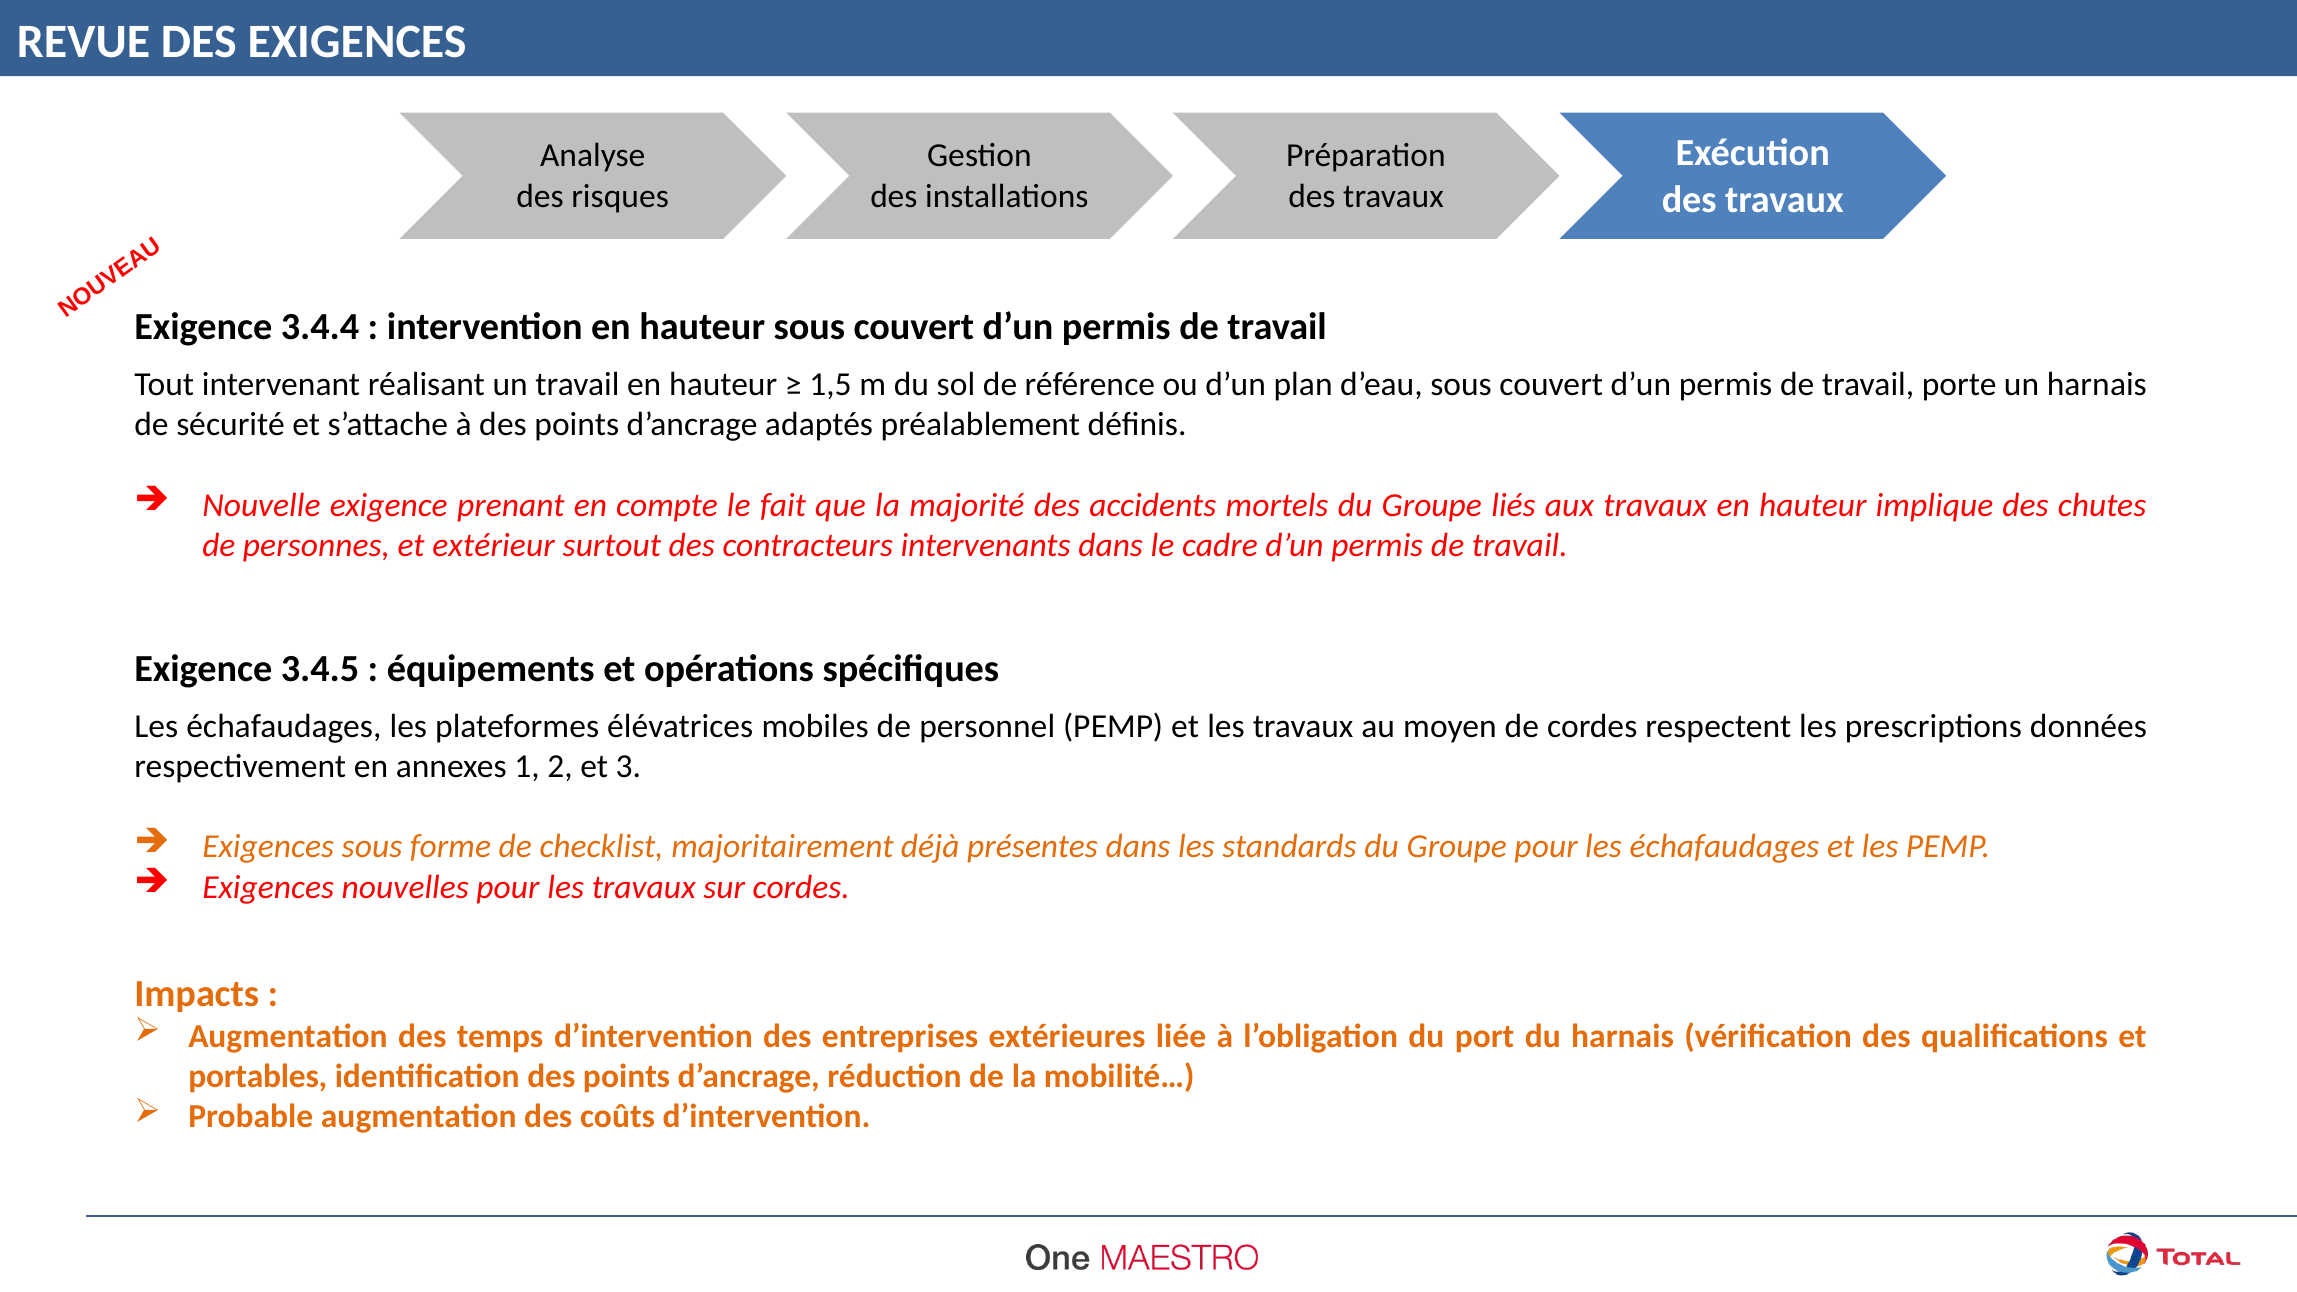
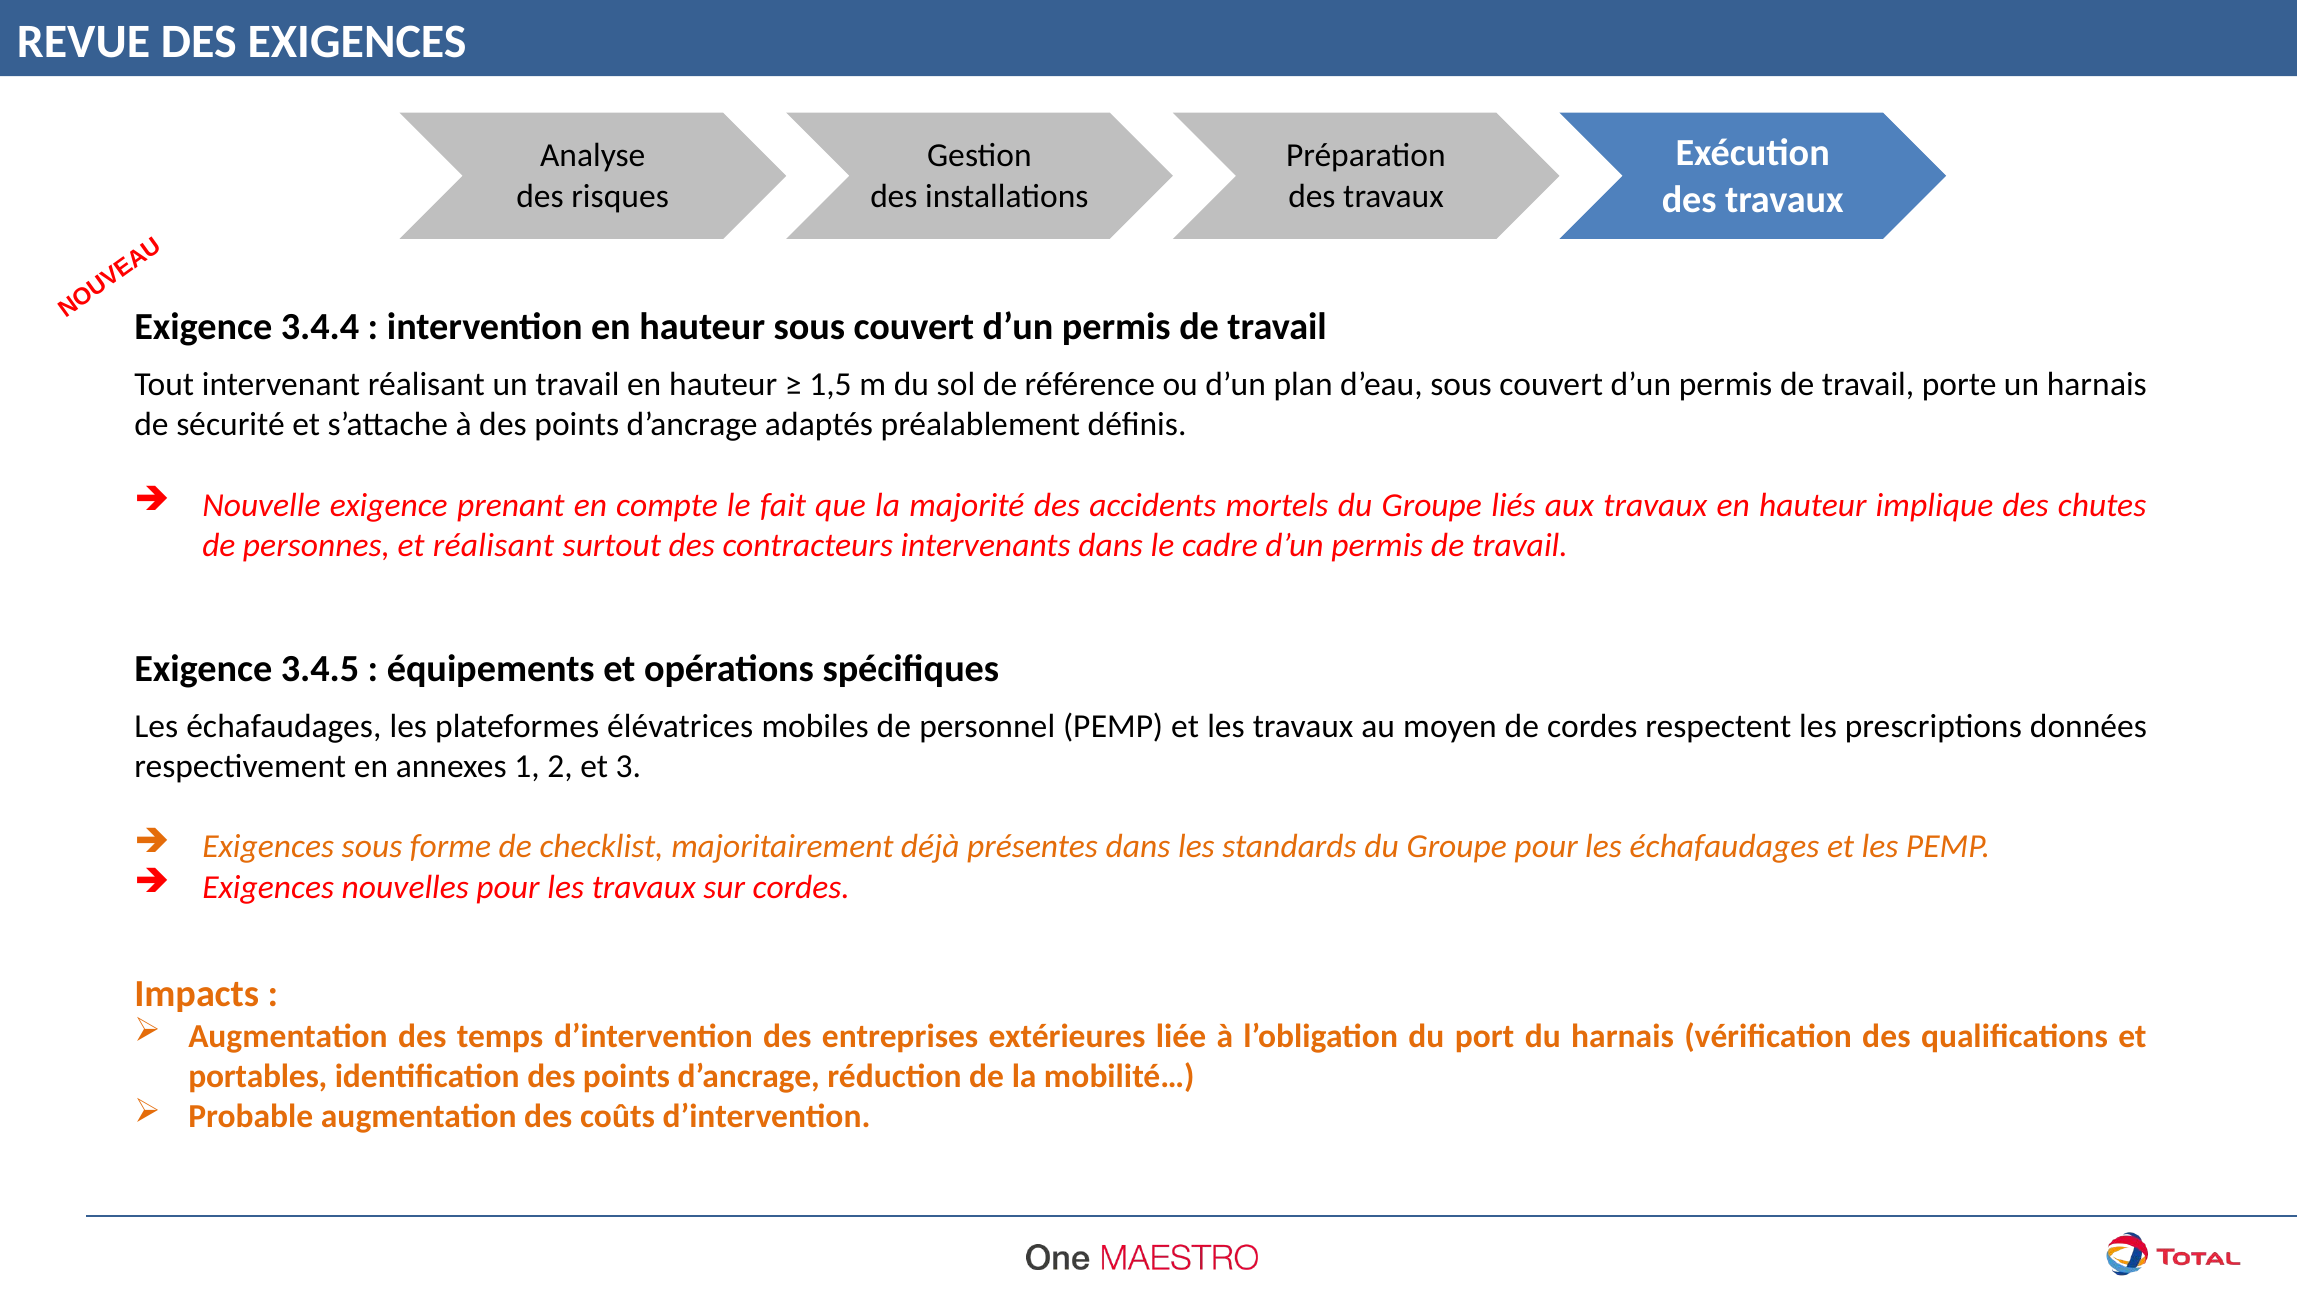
et extérieur: extérieur -> réalisant
